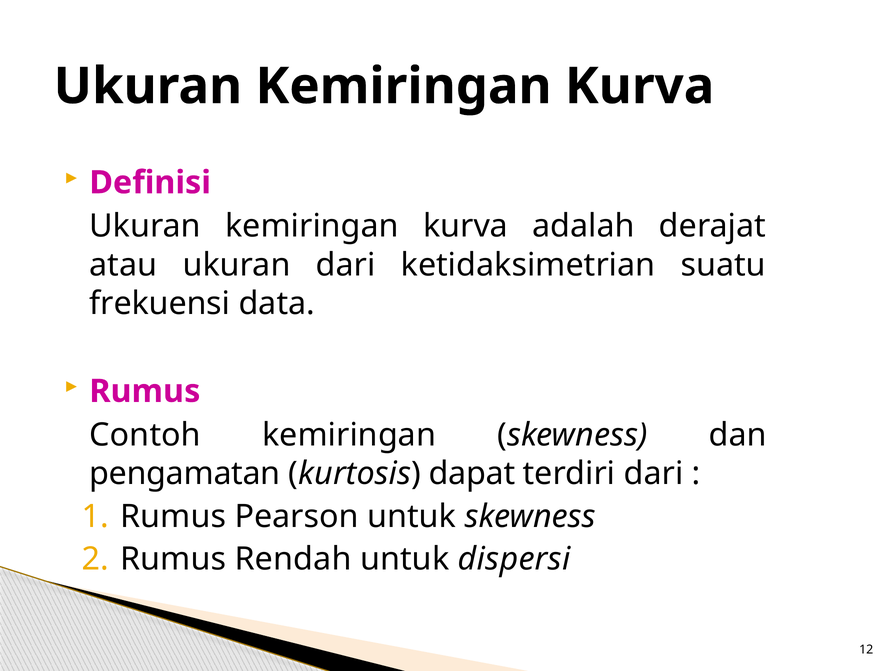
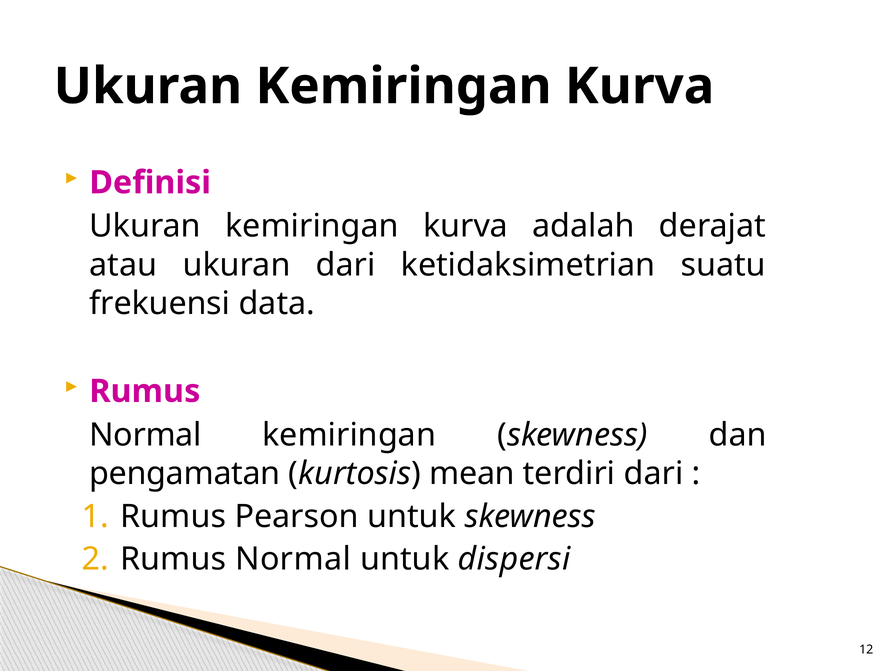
Contoh at (145, 435): Contoh -> Normal
dapat: dapat -> mean
Rendah at (293, 559): Rendah -> Normal
